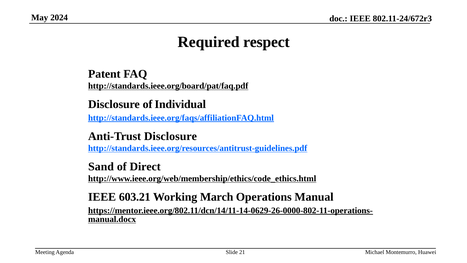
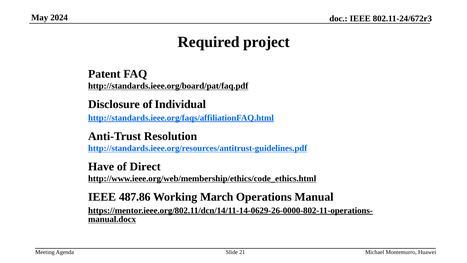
respect: respect -> project
Anti-Trust Disclosure: Disclosure -> Resolution
Sand: Sand -> Have
603.21: 603.21 -> 487.86
